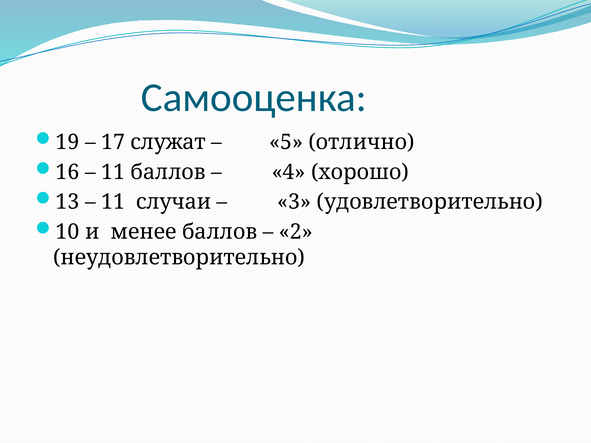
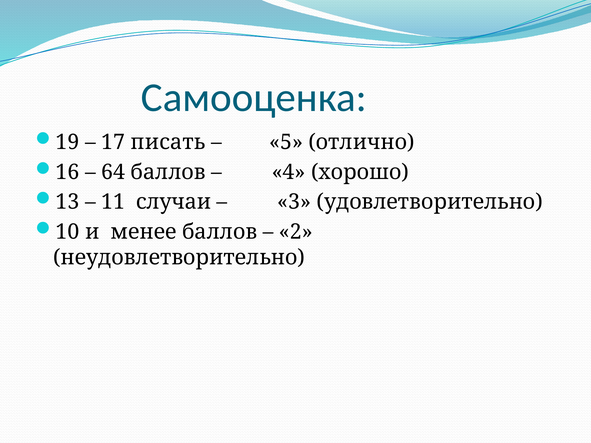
служат: служат -> писать
11 at (113, 172): 11 -> 64
